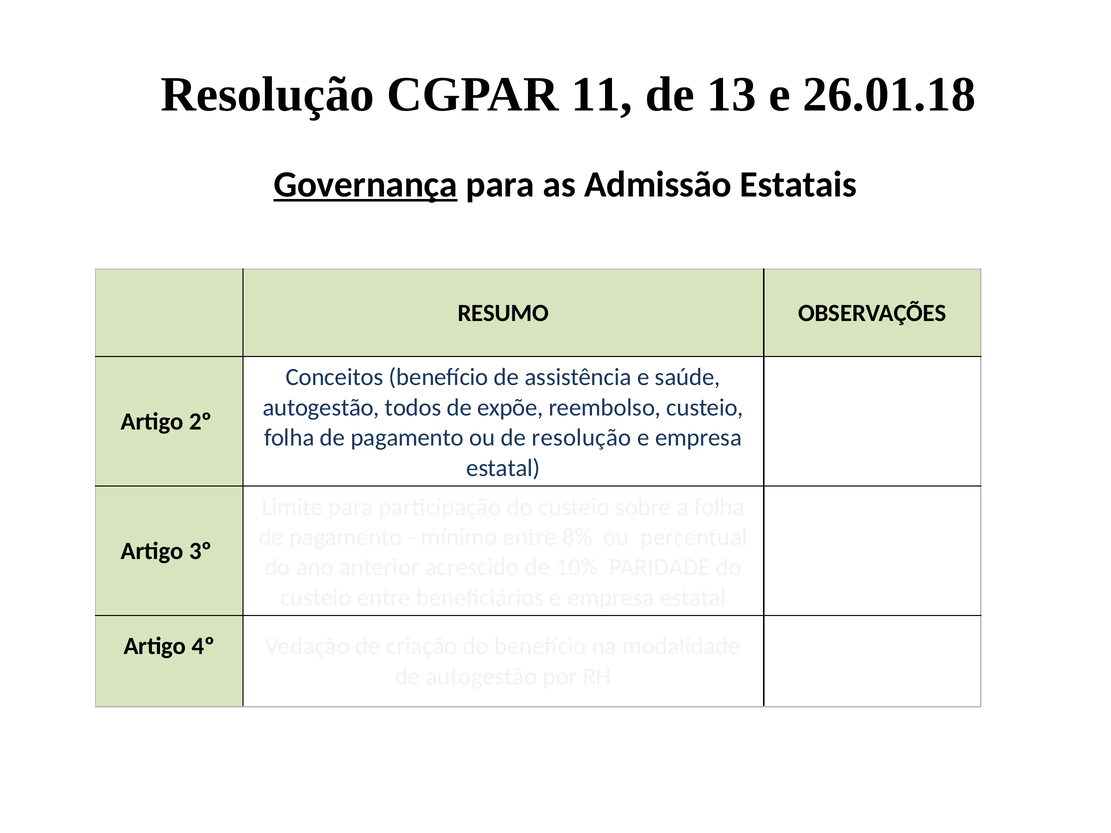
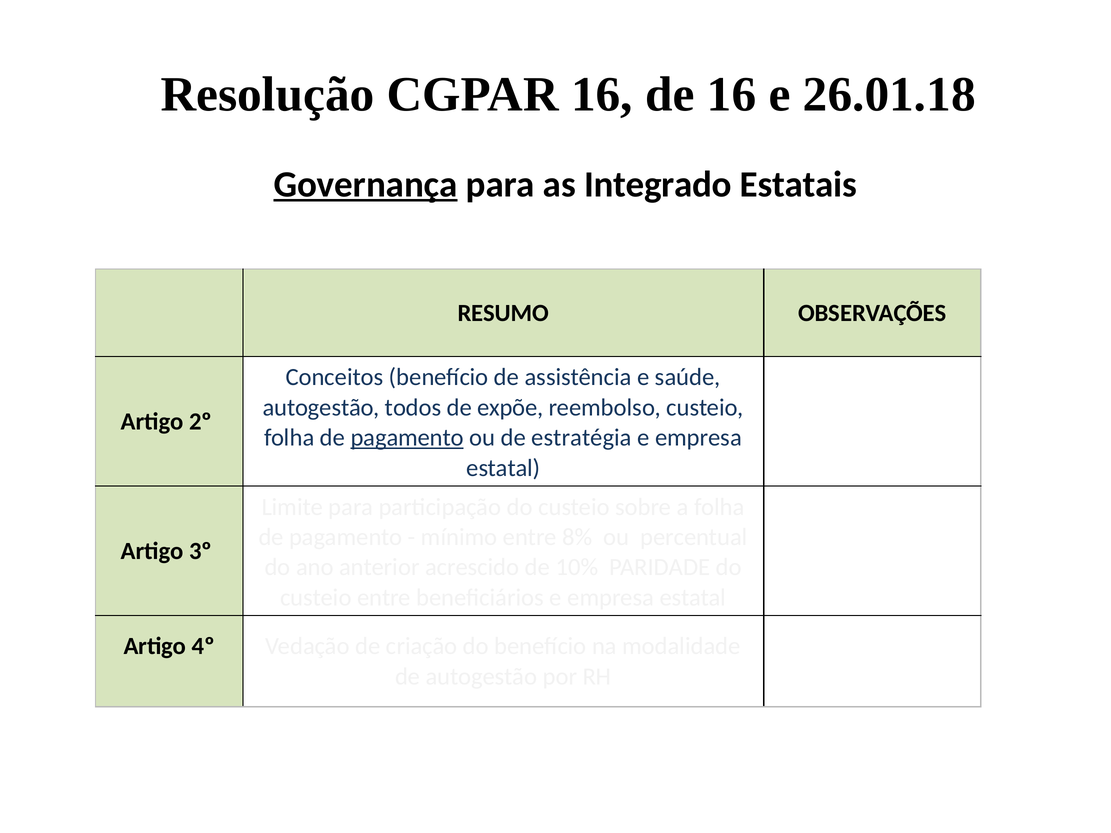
CGPAR 11: 11 -> 16
de 13: 13 -> 16
Admissão: Admissão -> Integrado
pagamento at (407, 438) underline: none -> present
de resolução: resolução -> estratégia
